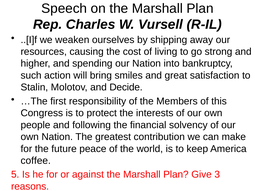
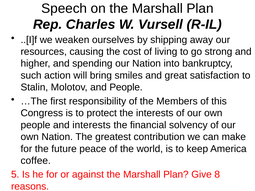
and Decide: Decide -> People
and following: following -> interests
3: 3 -> 8
